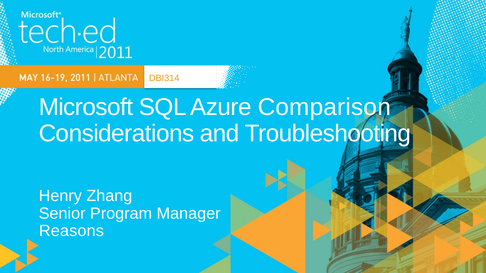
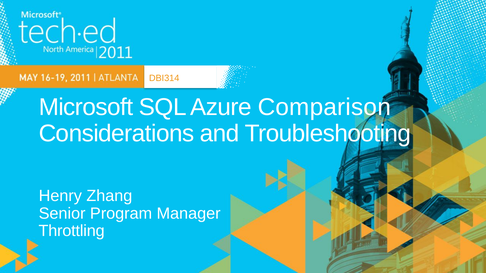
Reasons: Reasons -> Throttling
